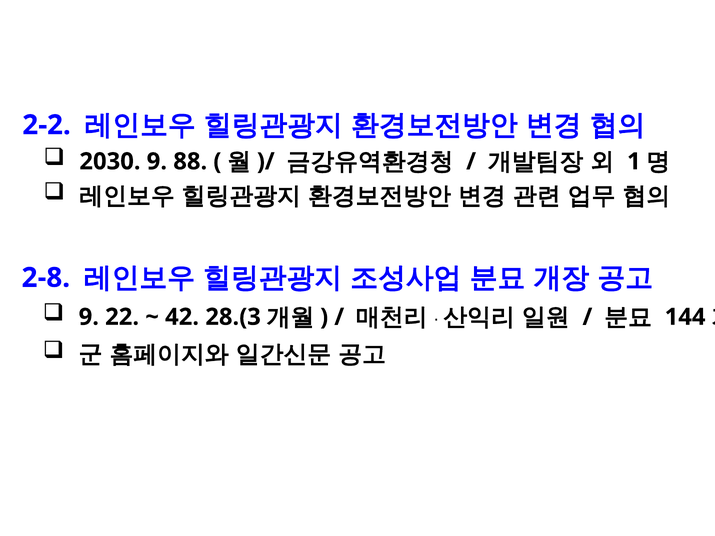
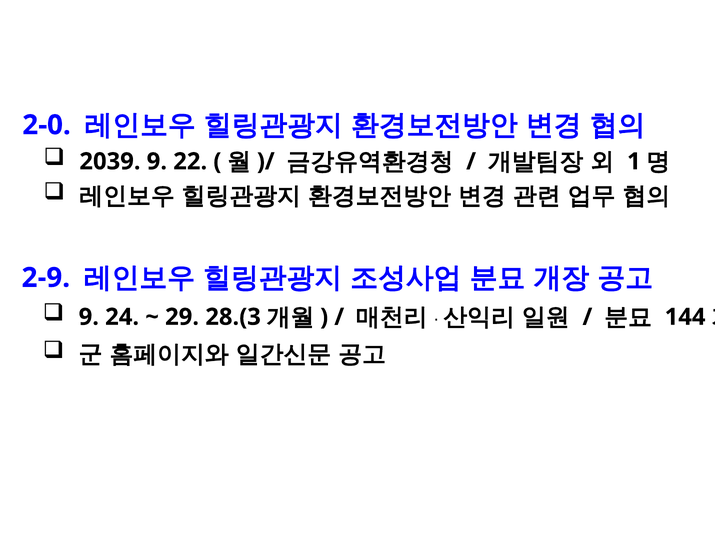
2-2: 2-2 -> 2-0
2030: 2030 -> 2039
88: 88 -> 22
2-8: 2-8 -> 2-9
22: 22 -> 24
42: 42 -> 29
